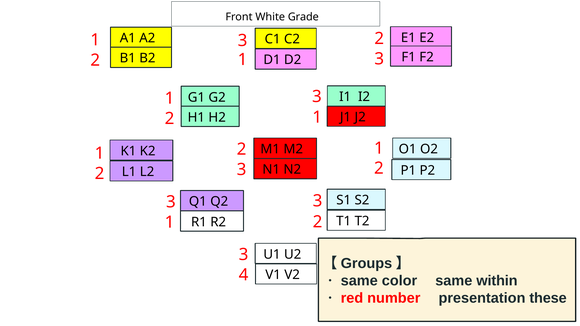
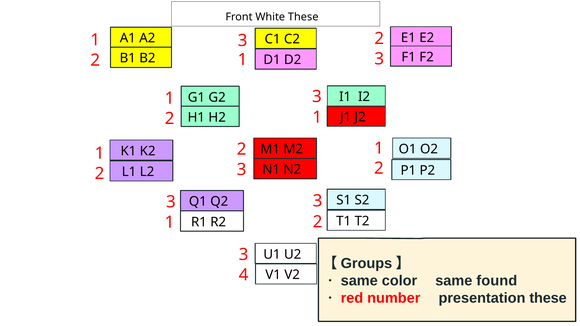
White Grade: Grade -> These
within: within -> found
